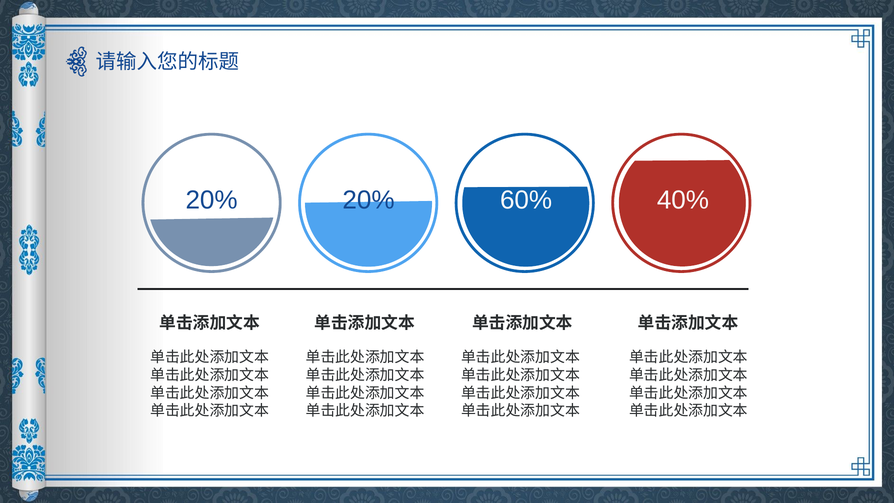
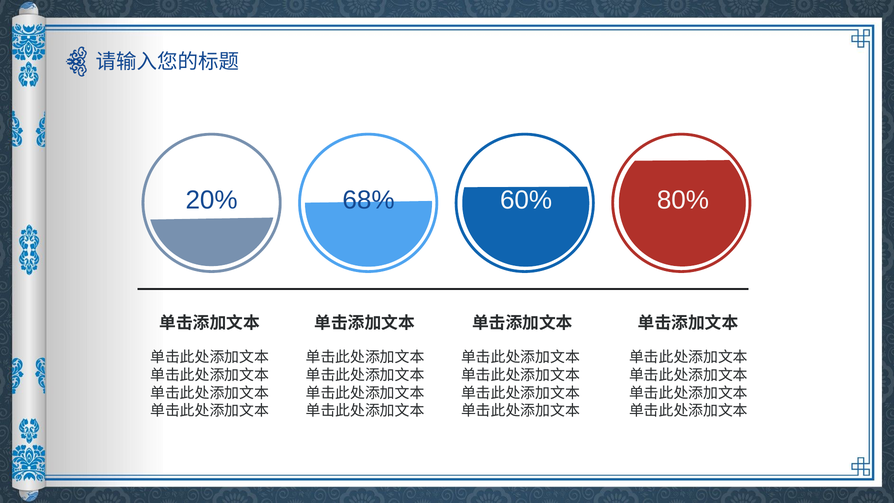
20% 20%: 20% -> 68%
40%: 40% -> 80%
